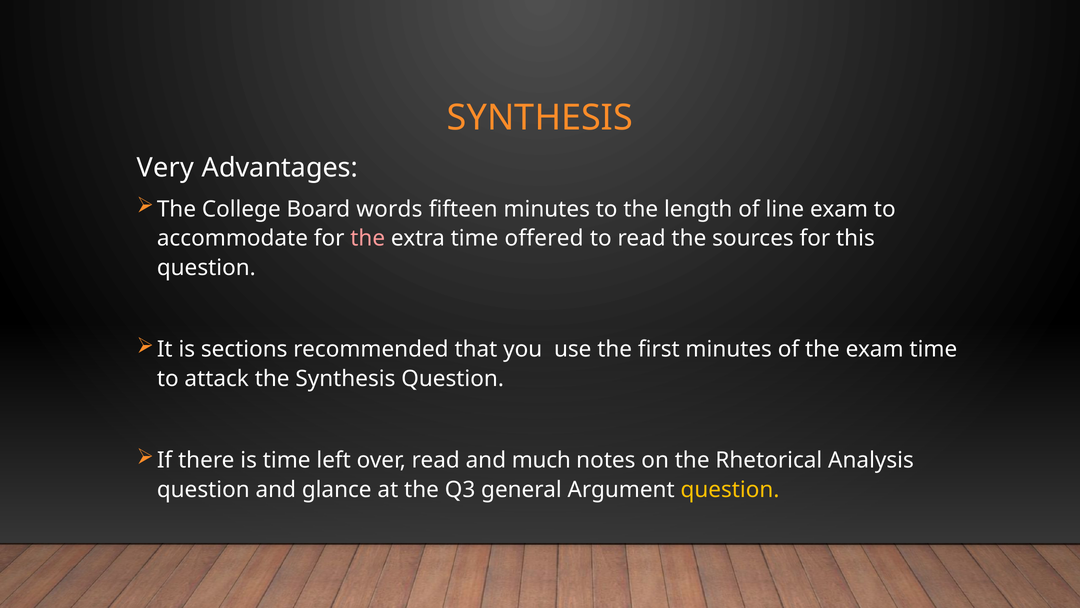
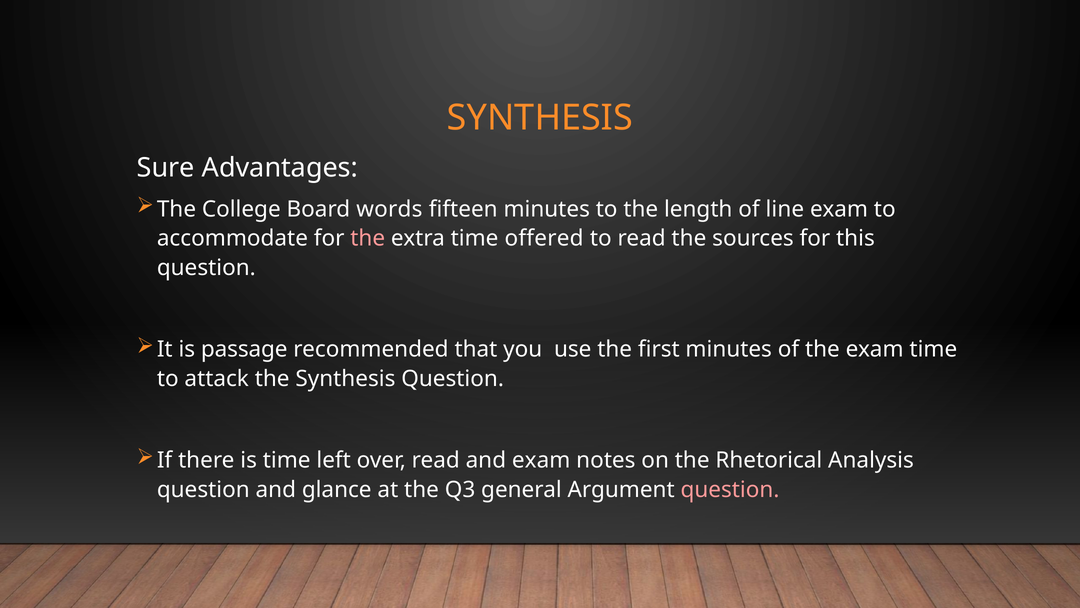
Very: Very -> Sure
sections: sections -> passage
and much: much -> exam
question at (730, 489) colour: yellow -> pink
